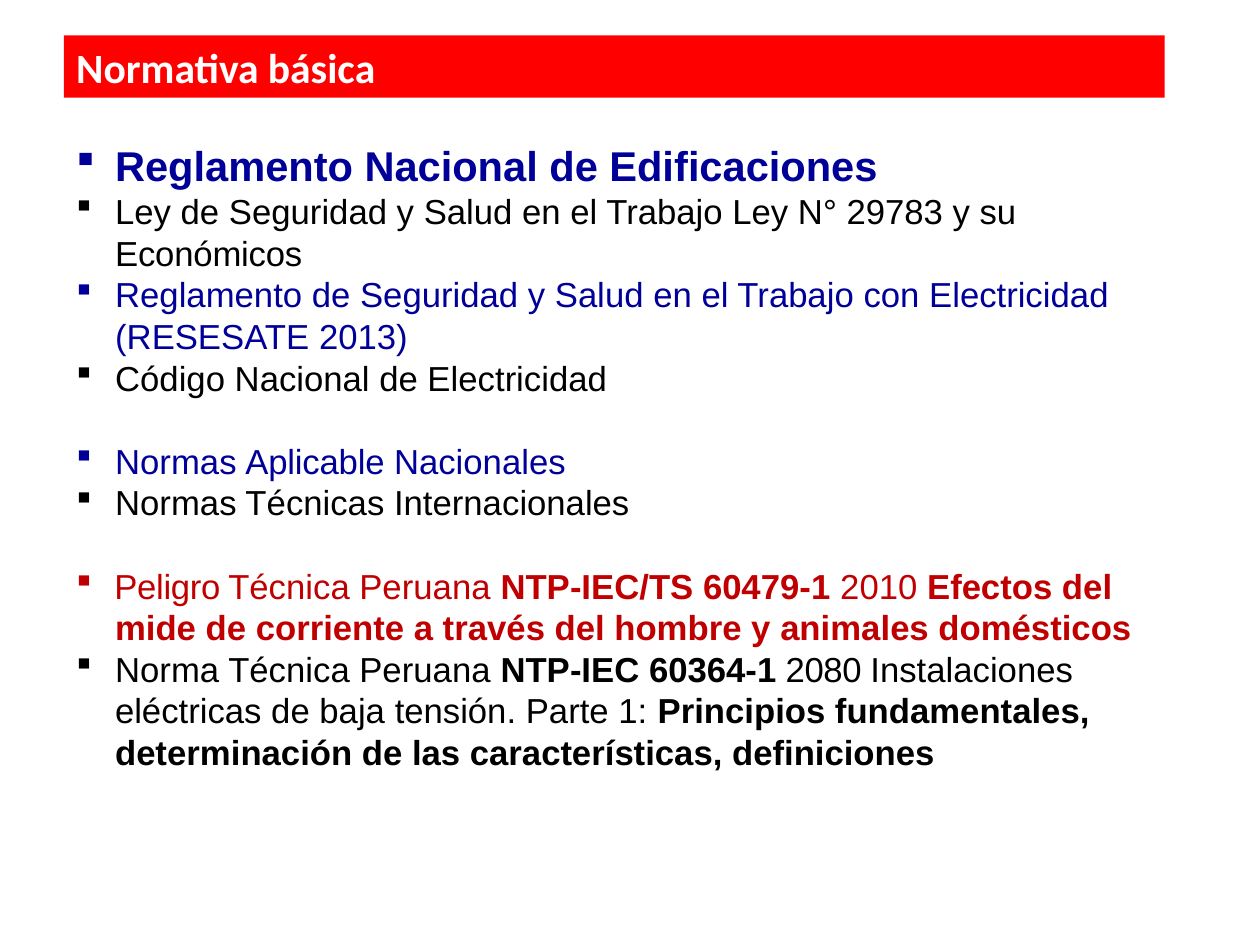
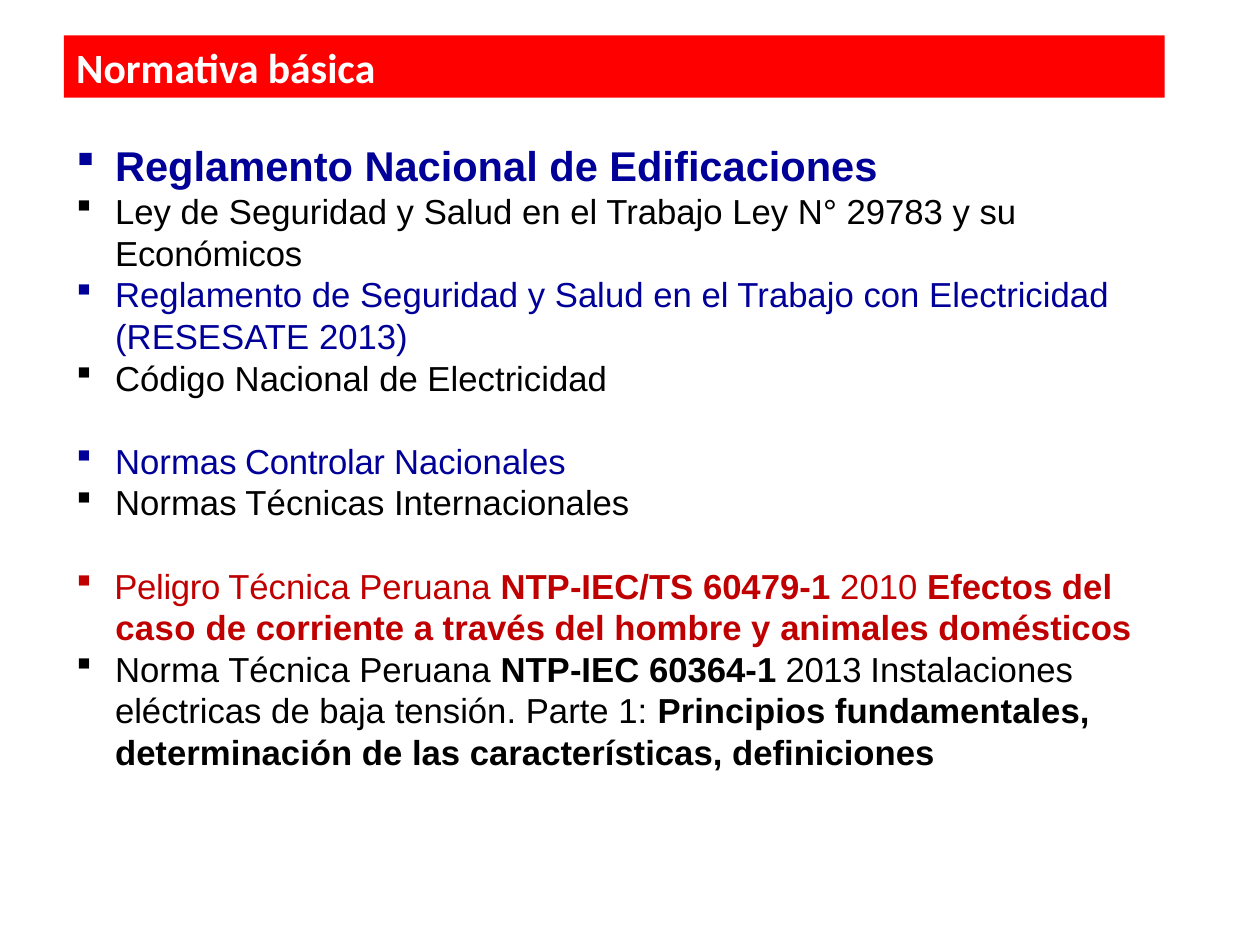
Aplicable: Aplicable -> Controlar
mide: mide -> caso
60364-1 2080: 2080 -> 2013
